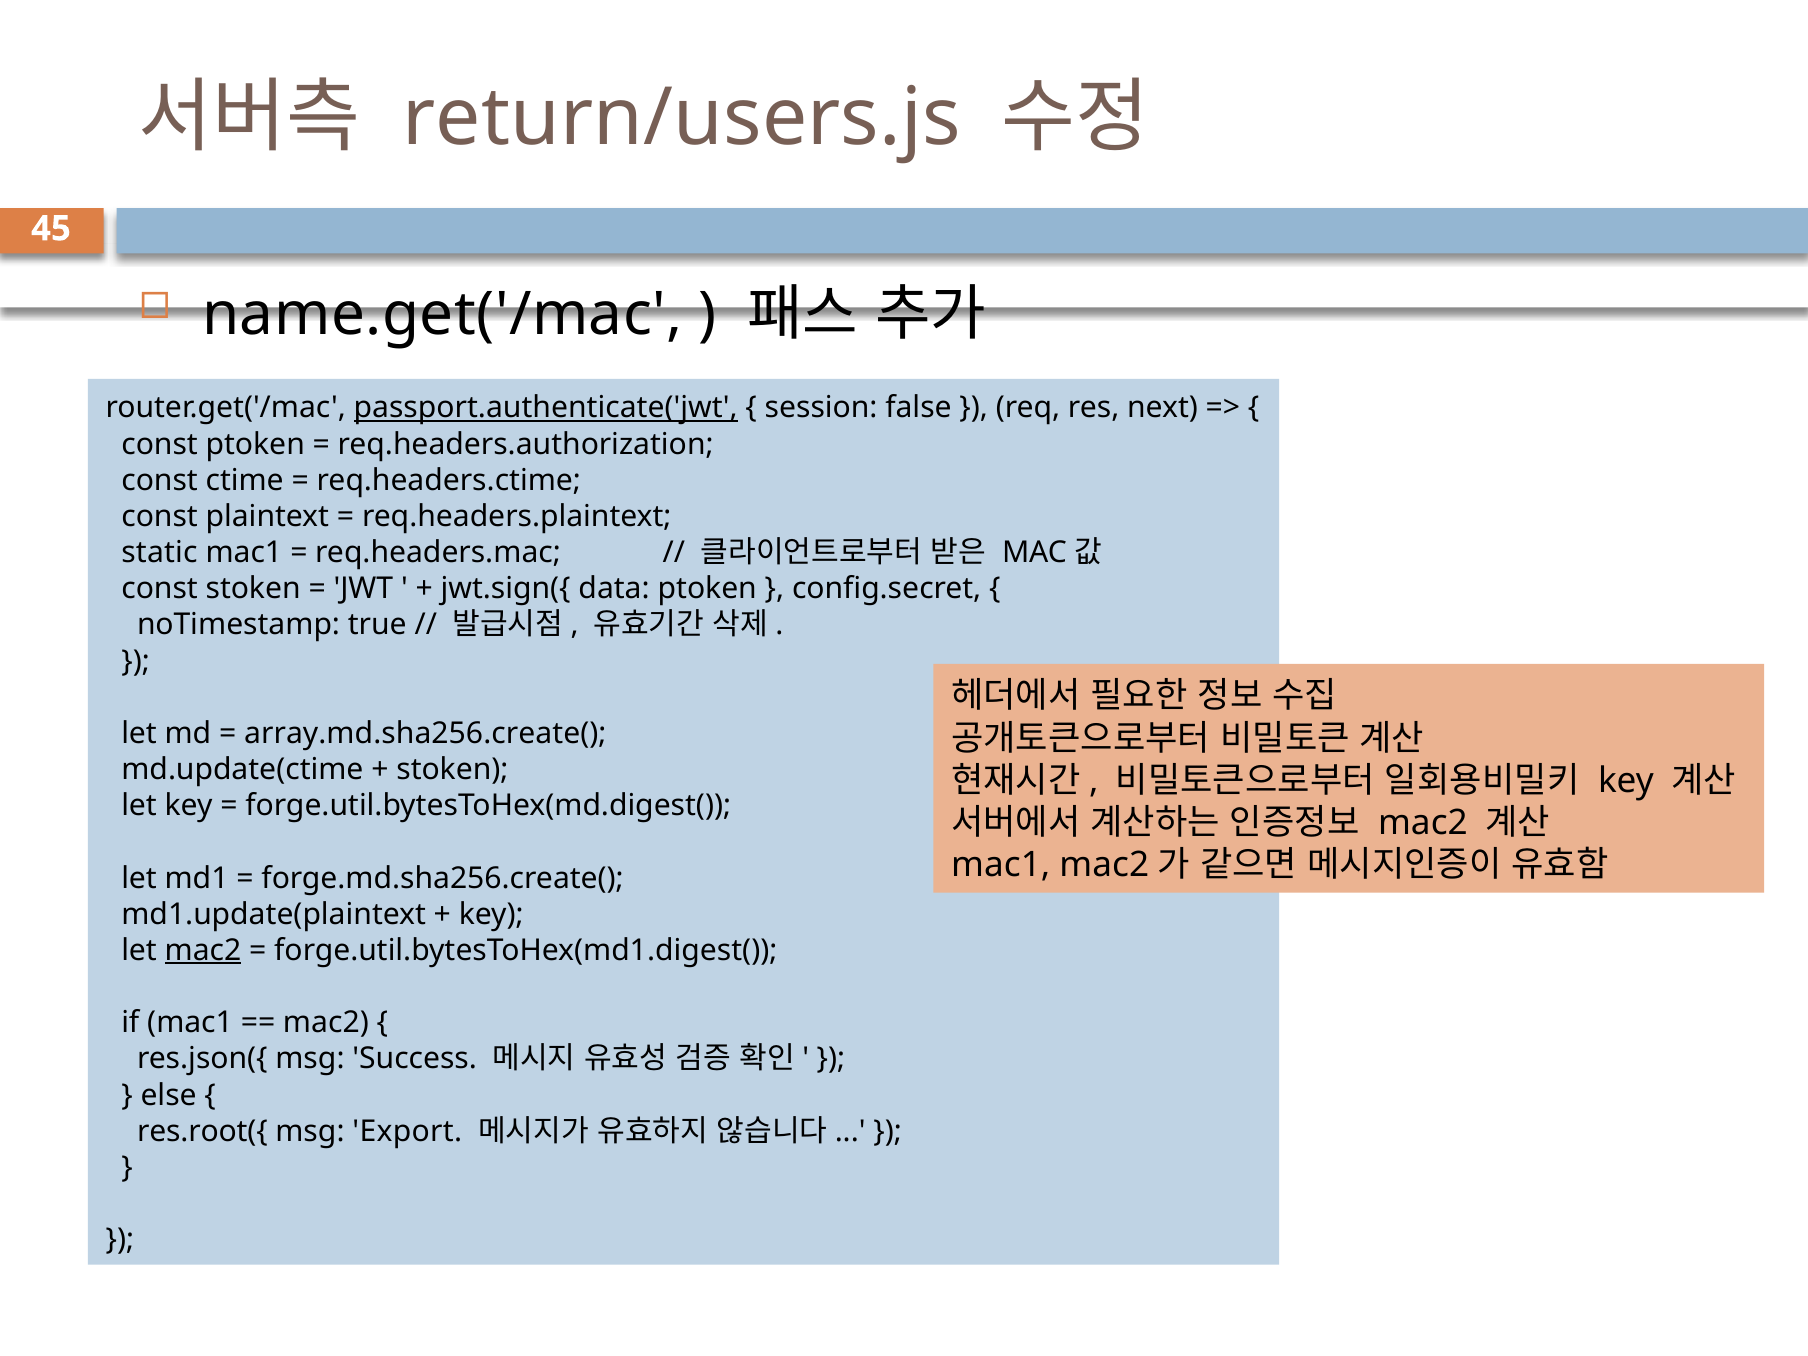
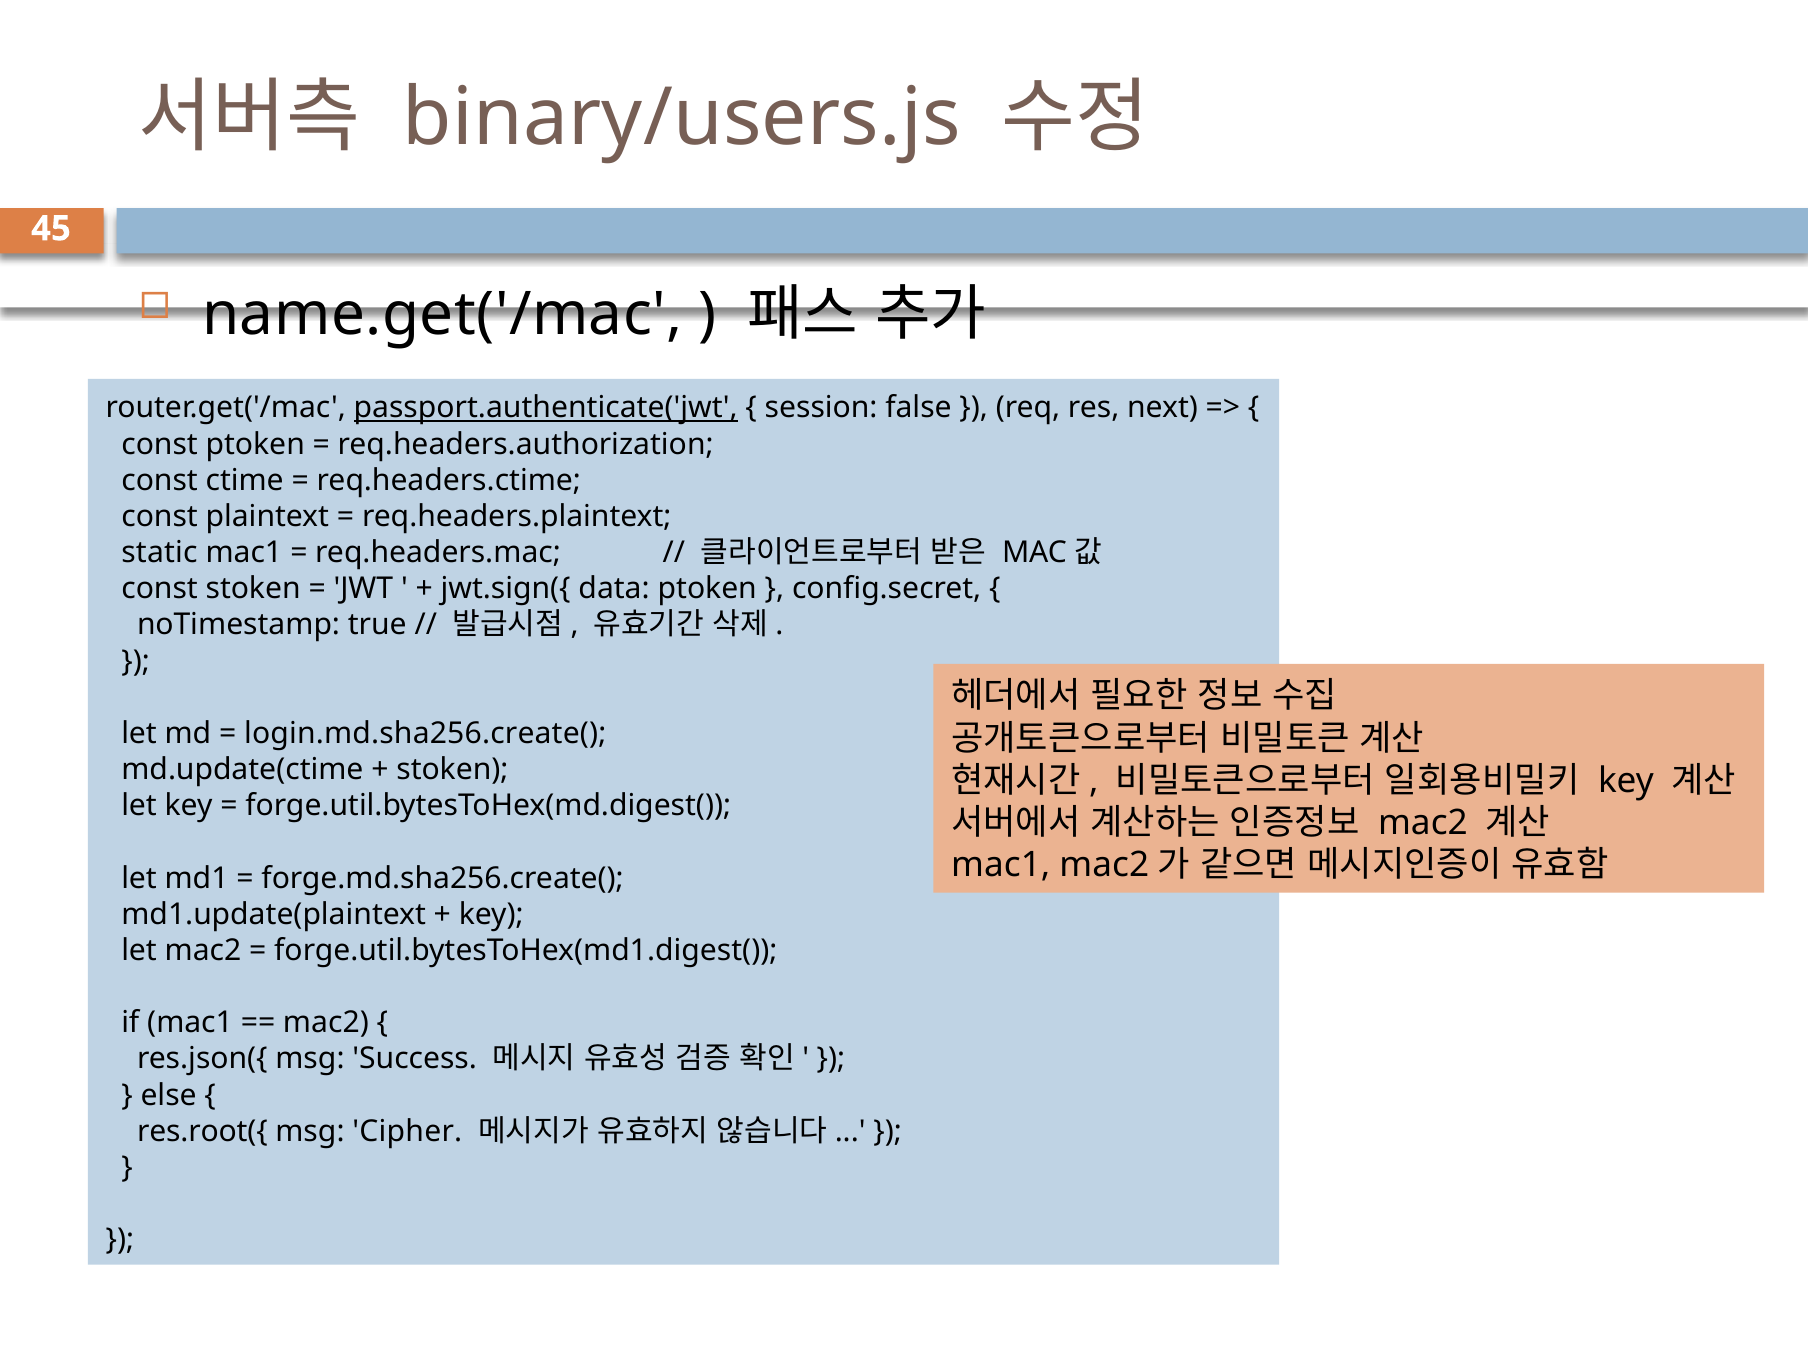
return/users.js: return/users.js -> binary/users.js
array.md.sha256.create(: array.md.sha256.create( -> login.md.sha256.create(
mac2 at (203, 950) underline: present -> none
Export: Export -> Cipher
